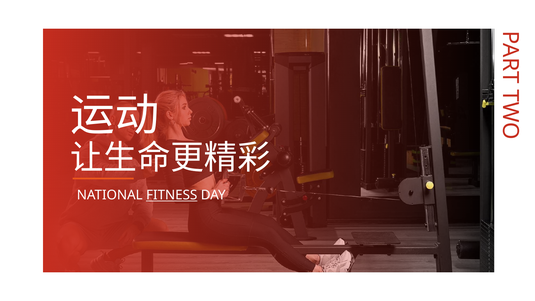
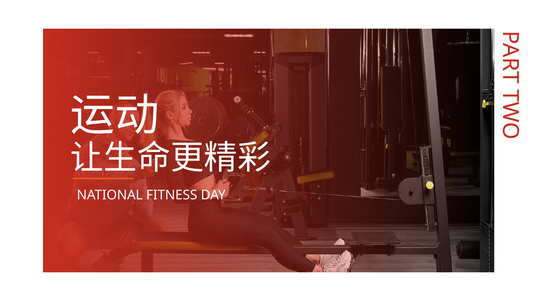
FITNESS underline: present -> none
